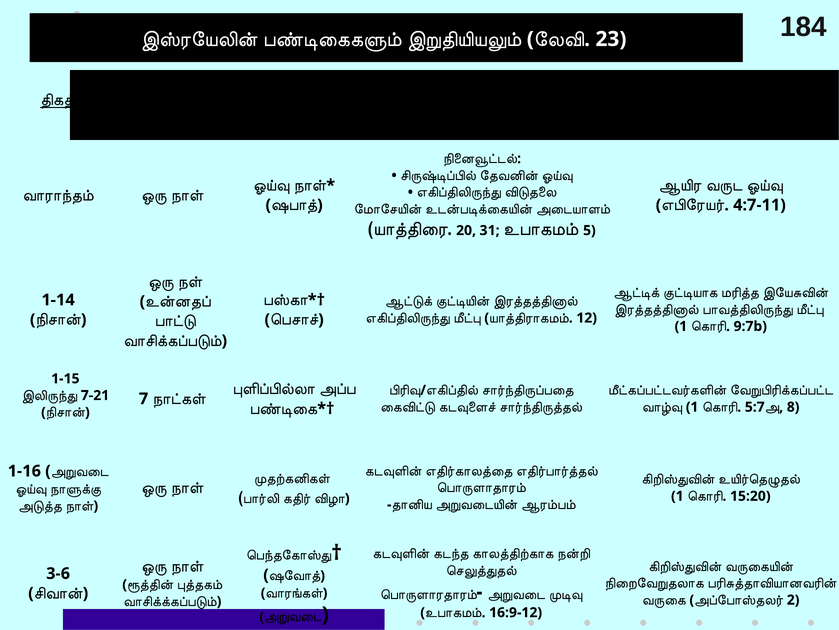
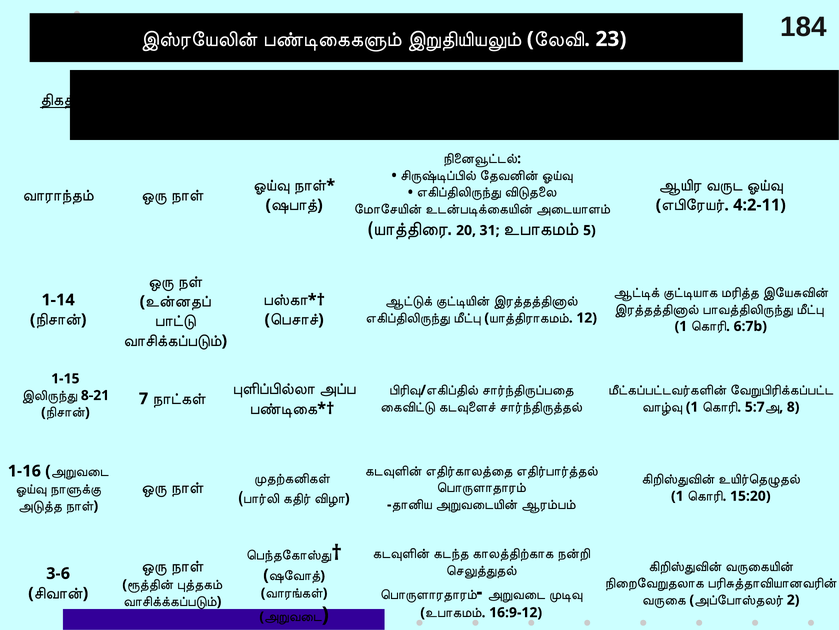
4:7-11: 4:7-11 -> 4:2-11
9:7b: 9:7b -> 6:7b
7-21: 7-21 -> 8-21
